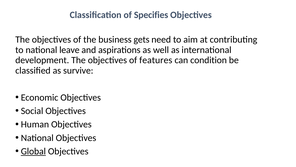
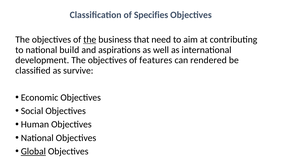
the at (90, 39) underline: none -> present
gets: gets -> that
leave: leave -> build
condition: condition -> rendered
